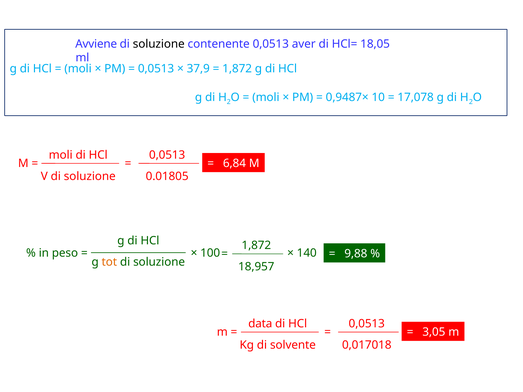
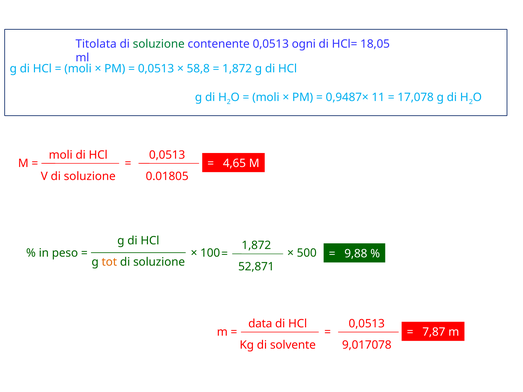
Avviene: Avviene -> Titolata
soluzione at (159, 44) colour: black -> green
aver: aver -> ogni
37,9: 37,9 -> 58,8
10: 10 -> 11
6,84: 6,84 -> 4,65
140: 140 -> 500
18,957: 18,957 -> 52,871
3,05: 3,05 -> 7,87
0,017018: 0,017018 -> 9,017078
